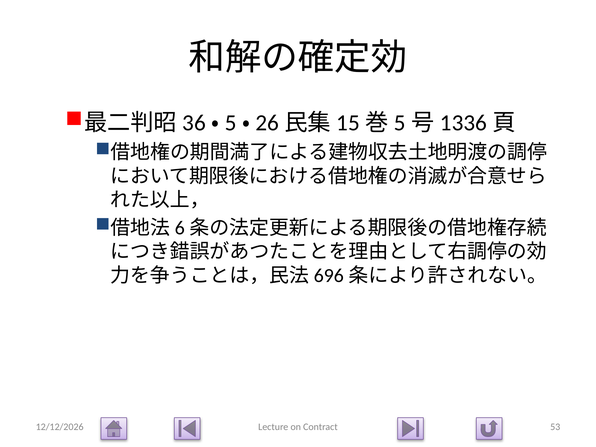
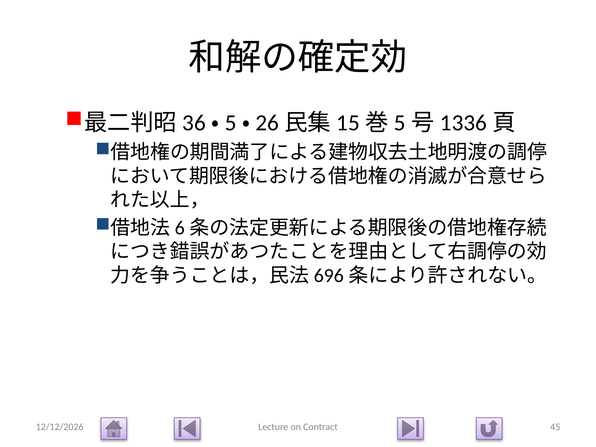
53: 53 -> 45
